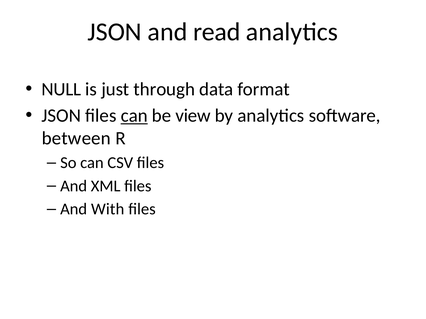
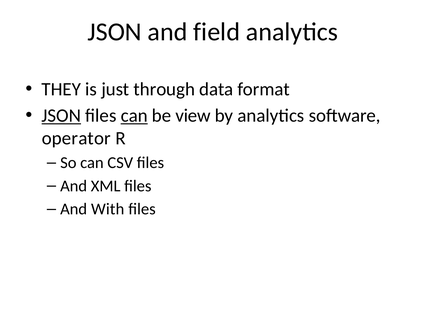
read: read -> field
NULL: NULL -> THEY
JSON at (61, 116) underline: none -> present
between: between -> operator
